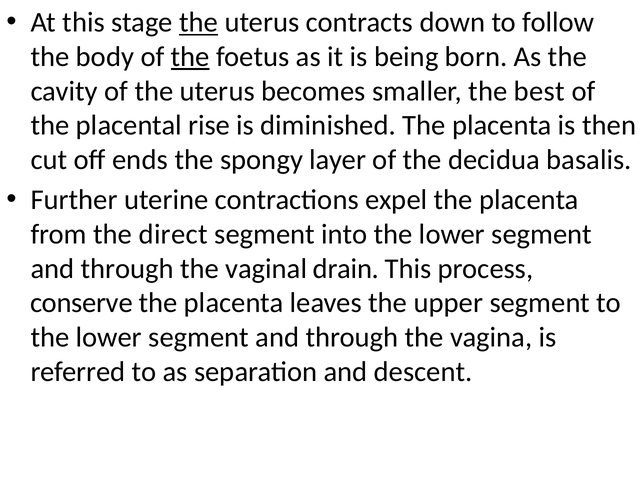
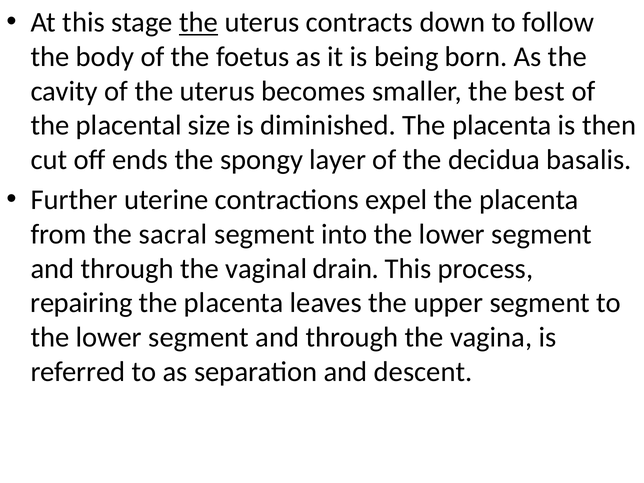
the at (190, 57) underline: present -> none
rise: rise -> size
direct: direct -> sacral
conserve: conserve -> repairing
